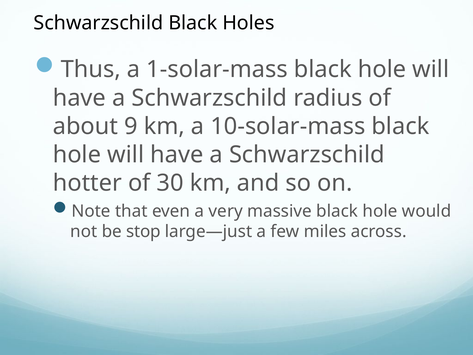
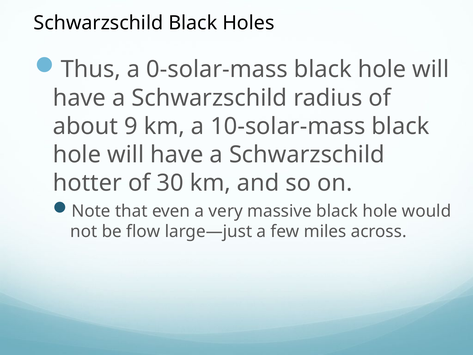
1-solar-mass: 1-solar-mass -> 0-solar-mass
stop: stop -> flow
